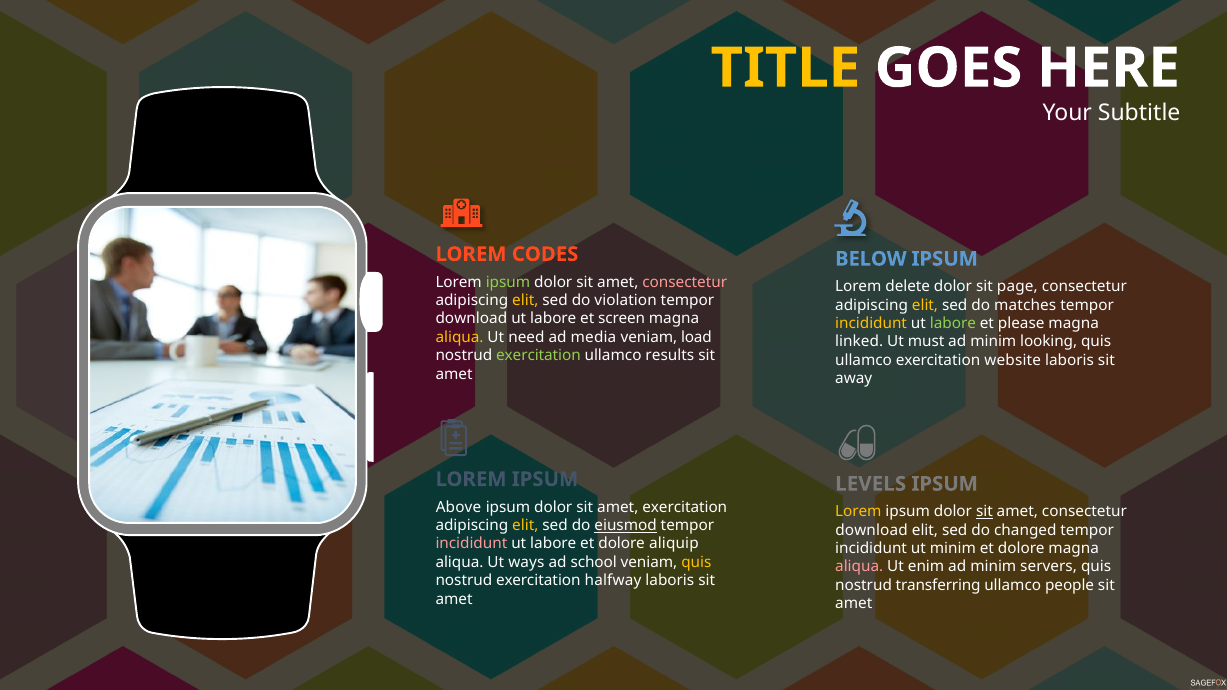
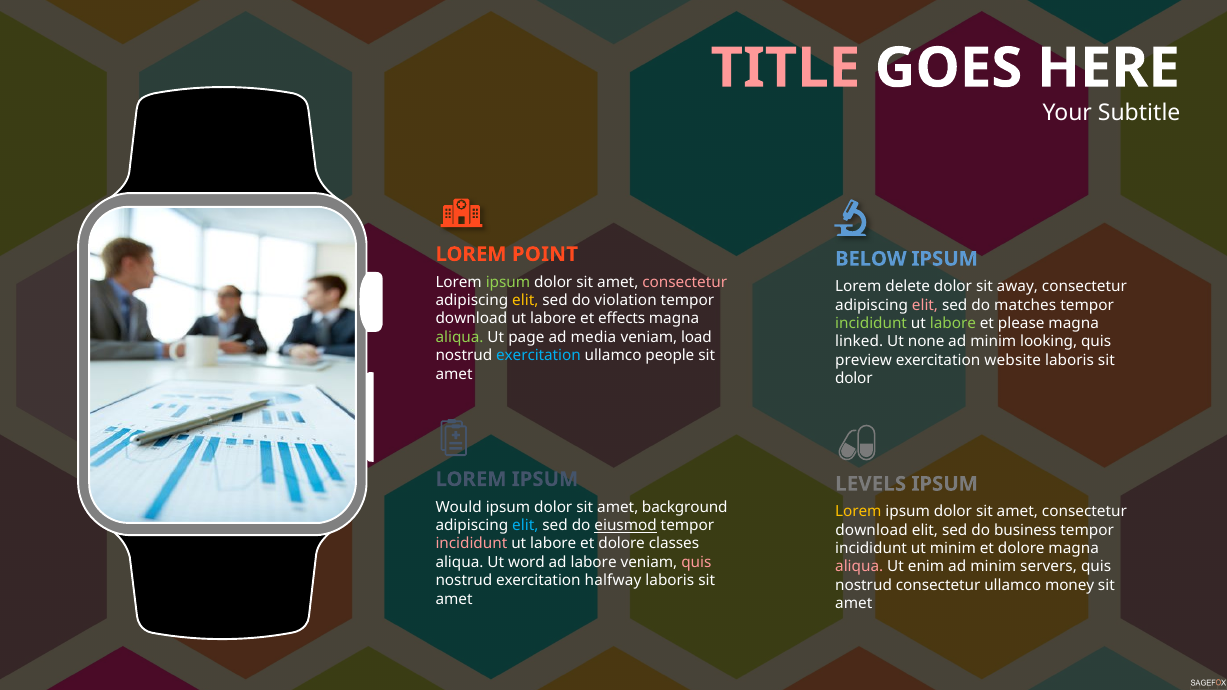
TITLE colour: yellow -> pink
CODES: CODES -> POINT
page: page -> away
elit at (925, 305) colour: yellow -> pink
screen: screen -> effects
incididunt at (871, 324) colour: yellow -> light green
aliqua at (460, 337) colour: yellow -> light green
need: need -> page
must: must -> none
exercitation at (538, 356) colour: light green -> light blue
results: results -> people
ullamco at (864, 360): ullamco -> preview
away at (854, 379): away -> dolor
Above: Above -> Would
amet exercitation: exercitation -> background
sit at (984, 512) underline: present -> none
elit at (525, 526) colour: yellow -> light blue
changed: changed -> business
aliquip: aliquip -> classes
ways: ways -> word
ad school: school -> labore
quis at (696, 562) colour: yellow -> pink
nostrud transferring: transferring -> consectetur
people: people -> money
